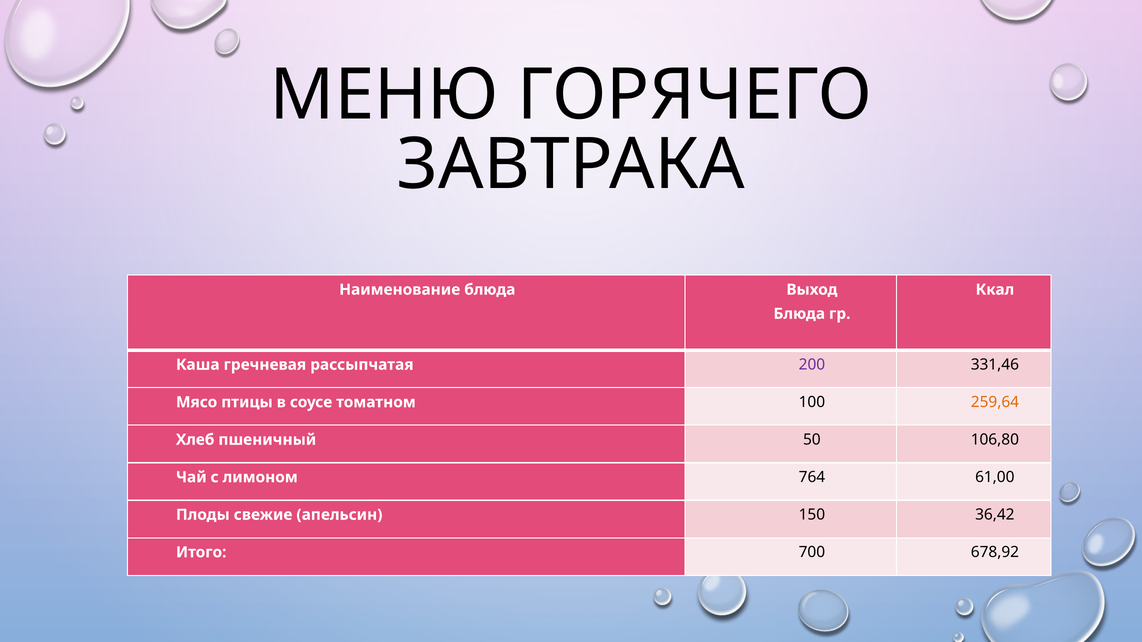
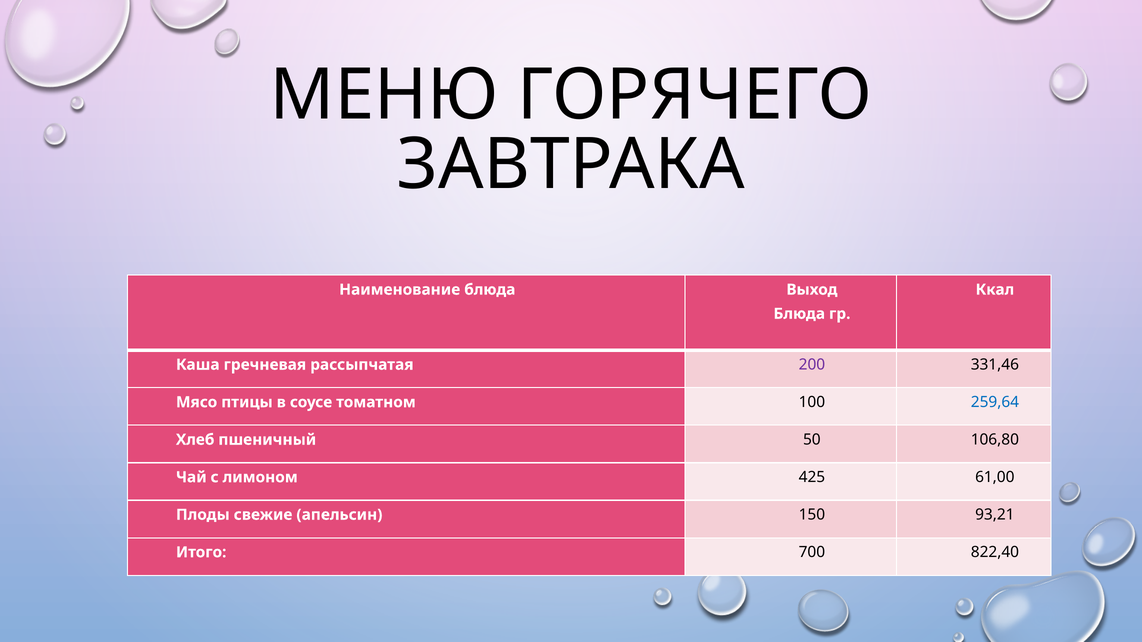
259,64 colour: orange -> blue
764: 764 -> 425
36,42: 36,42 -> 93,21
678,92: 678,92 -> 822,40
